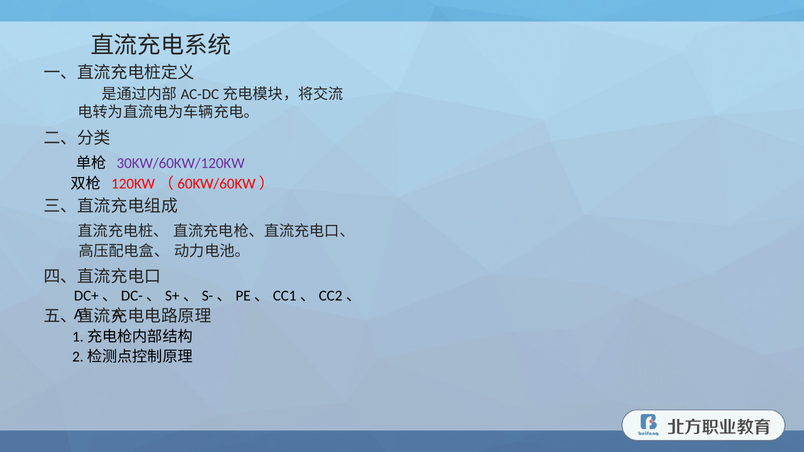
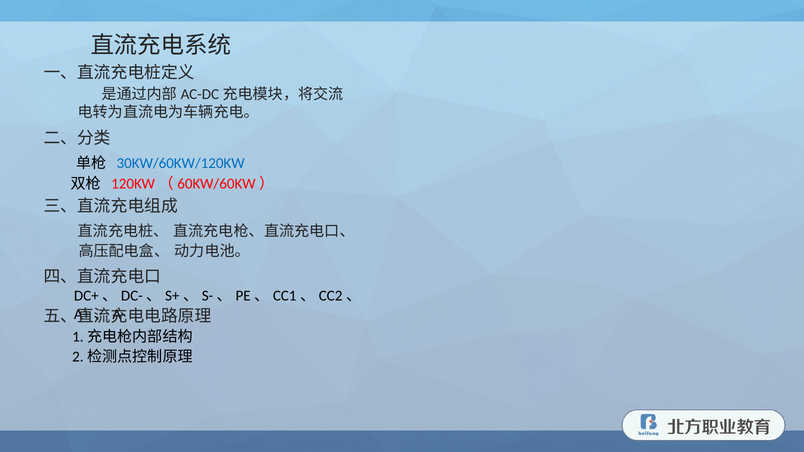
30KW/60KW/120KW colour: purple -> blue
